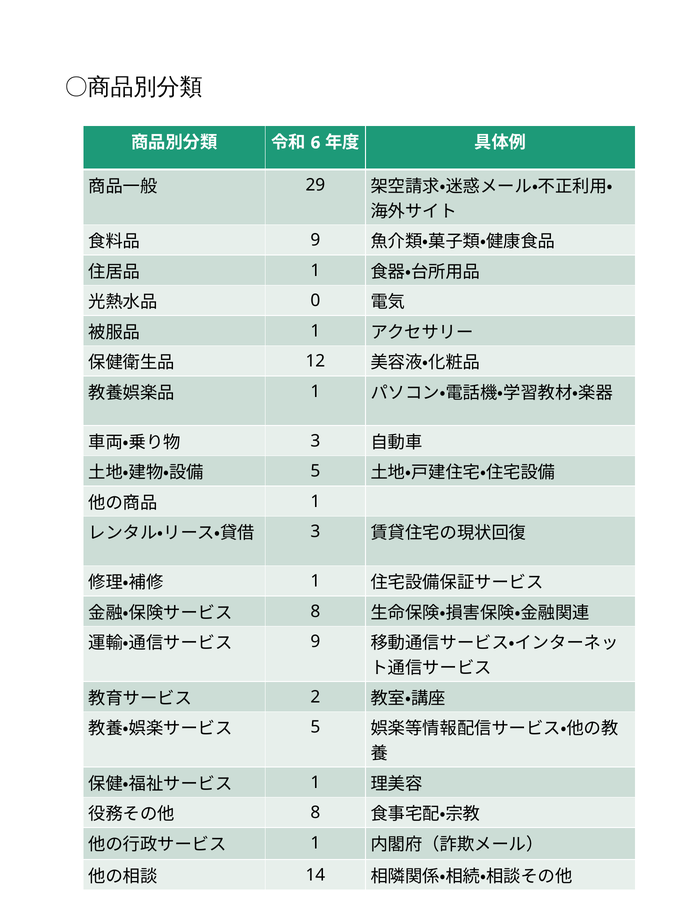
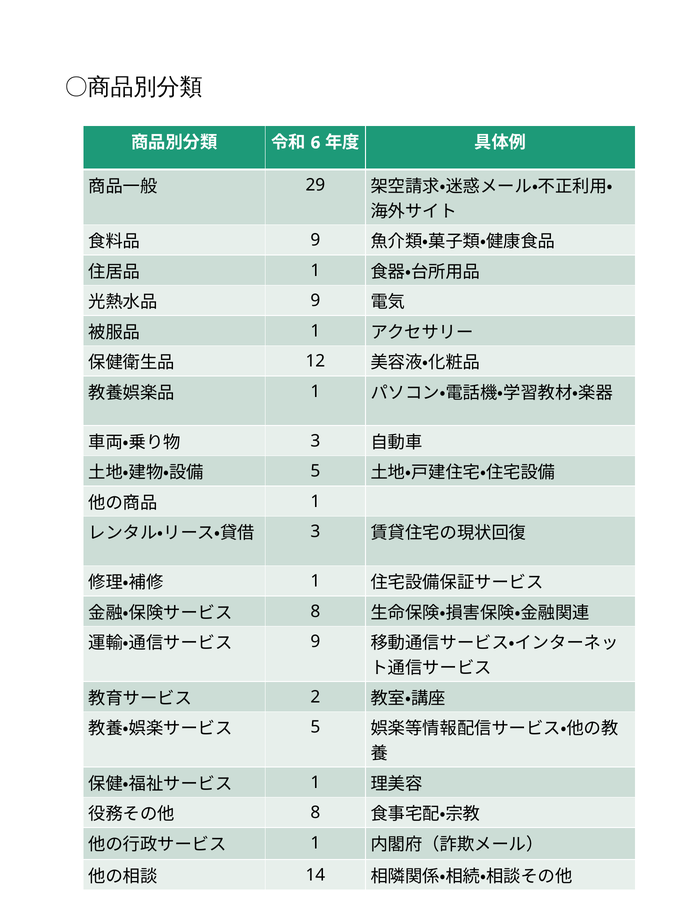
0 at (315, 301): 0 -> 9
